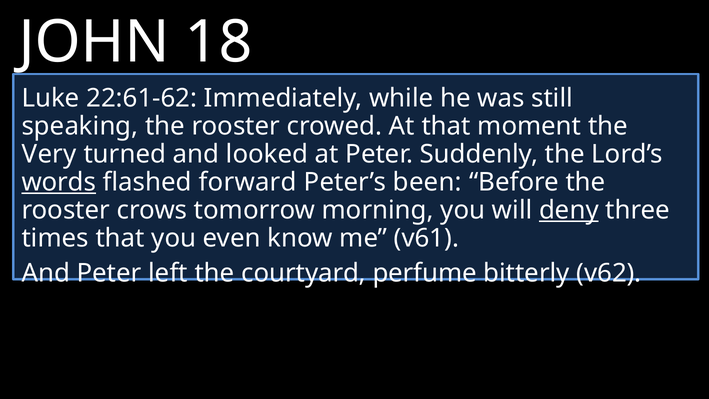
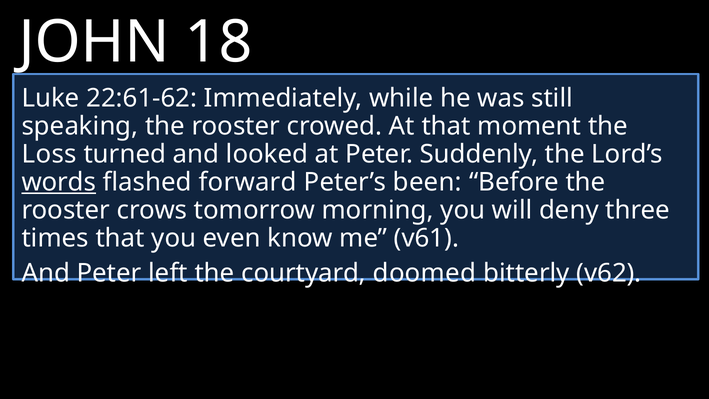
Very: Very -> Loss
deny underline: present -> none
perfume: perfume -> doomed
